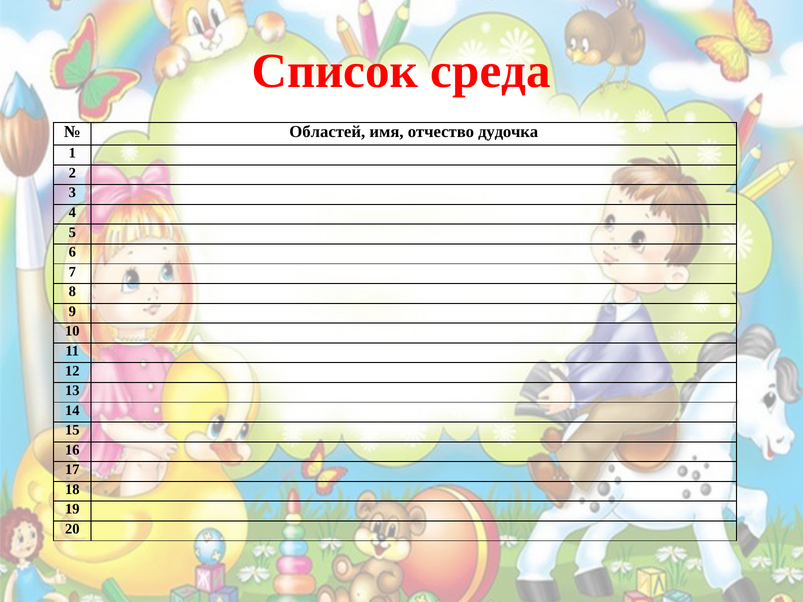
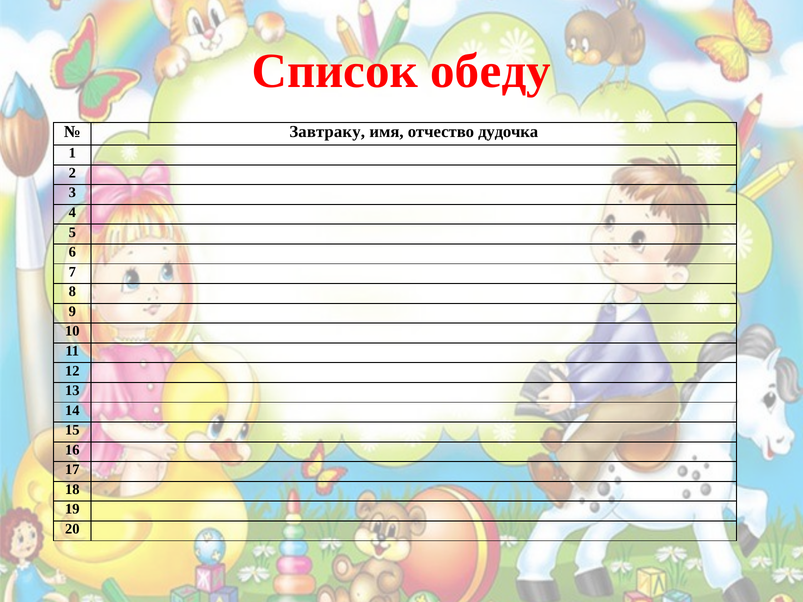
среда: среда -> обеду
Областей: Областей -> Завтраку
